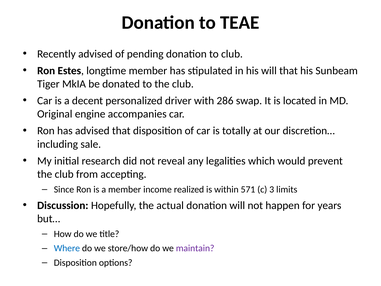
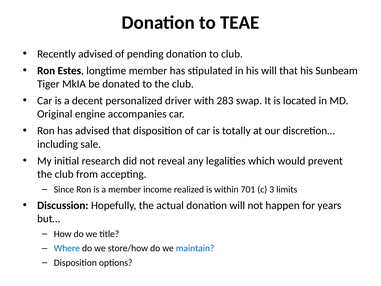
286: 286 -> 283
571: 571 -> 701
maintain colour: purple -> blue
